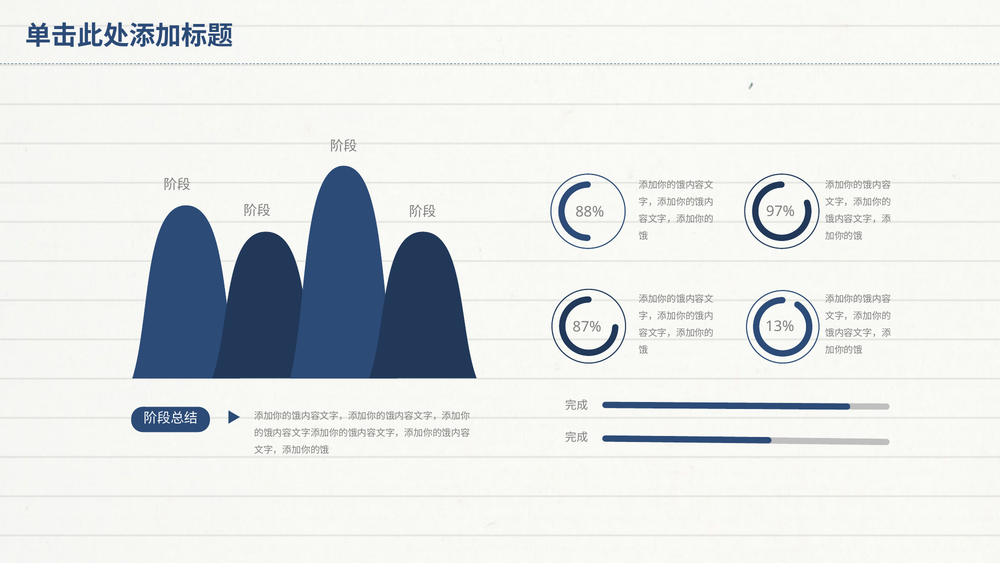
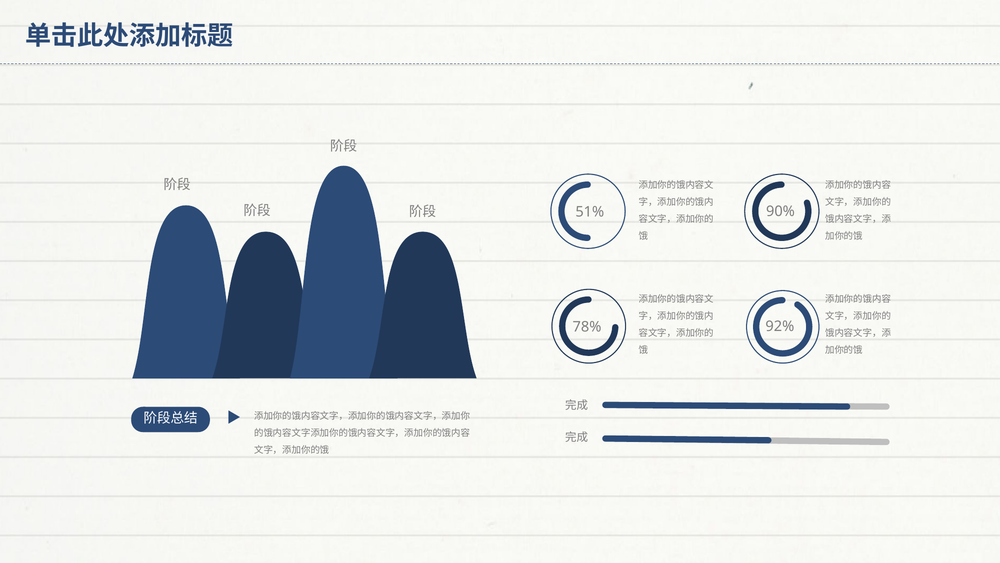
88%: 88% -> 51%
97%: 97% -> 90%
13%: 13% -> 92%
87%: 87% -> 78%
